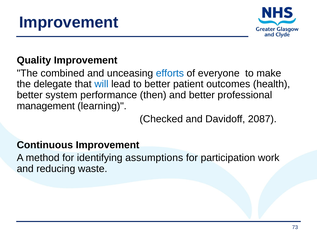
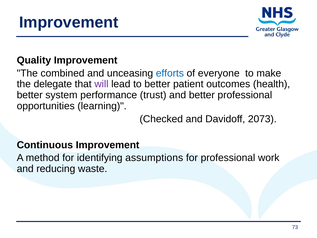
will colour: blue -> purple
then: then -> trust
management: management -> opportunities
2087: 2087 -> 2073
for participation: participation -> professional
